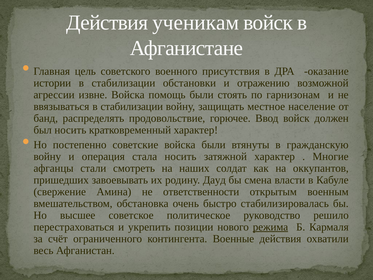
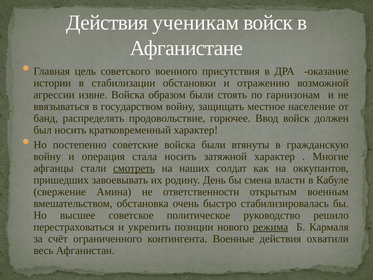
помощь: помощь -> образом
ввязываться в стабилизации: стабилизации -> государством
смотреть underline: none -> present
Дауд: Дауд -> День
